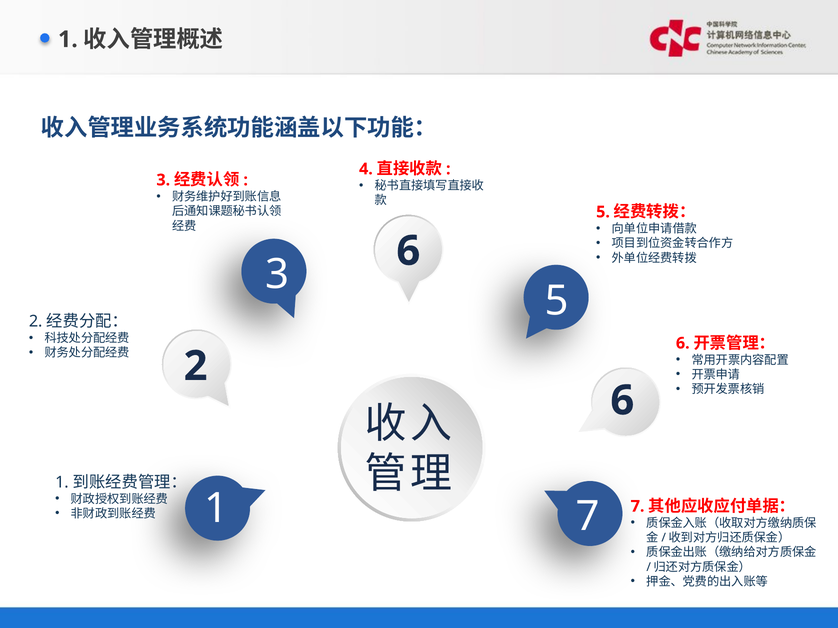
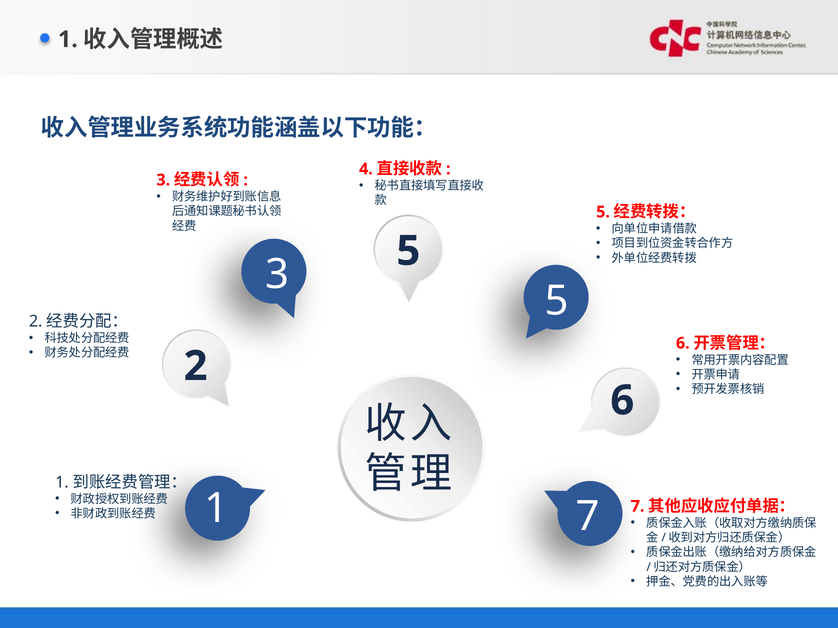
3 6: 6 -> 5
